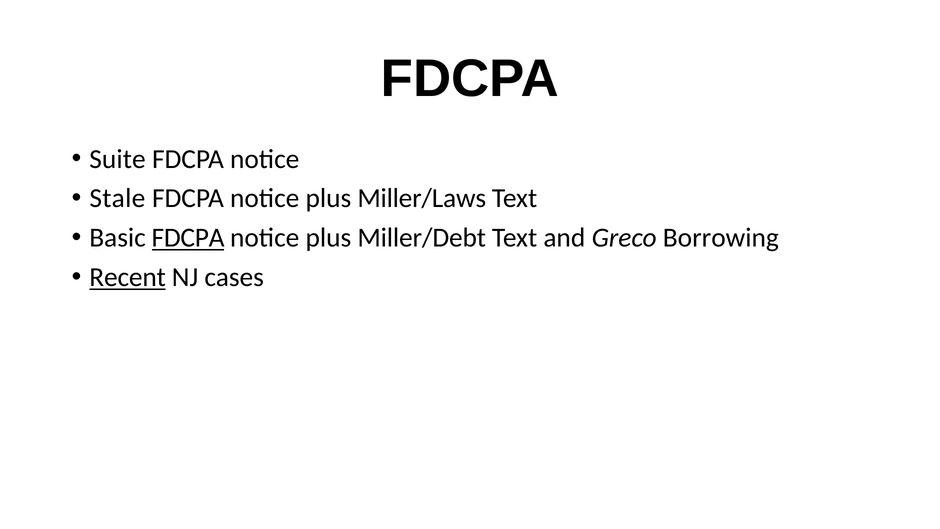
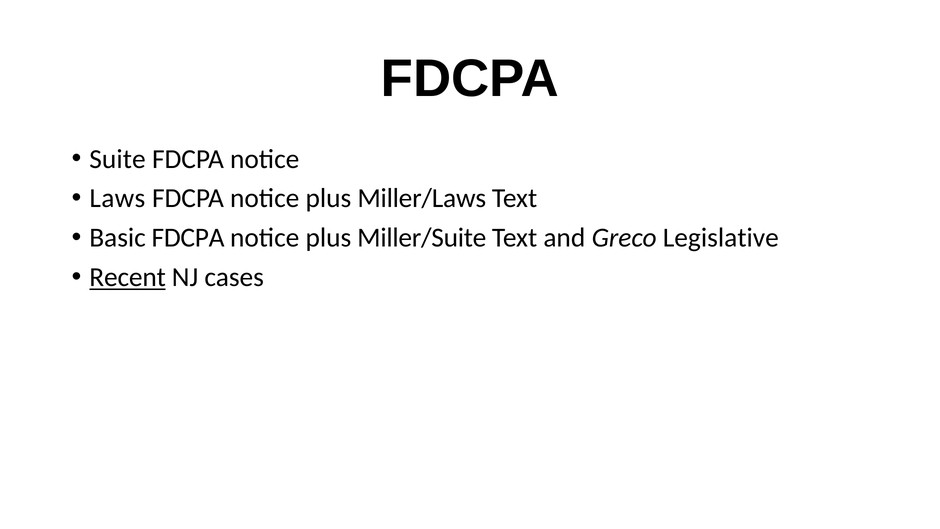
Stale: Stale -> Laws
FDCPA at (188, 238) underline: present -> none
Miller/Debt: Miller/Debt -> Miller/Suite
Borrowing: Borrowing -> Legislative
